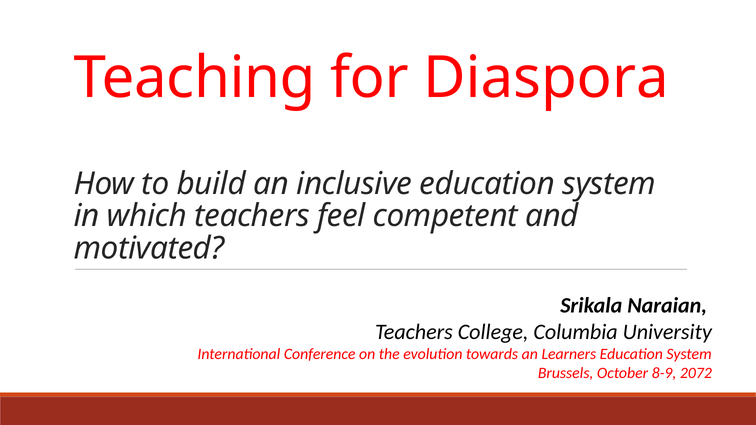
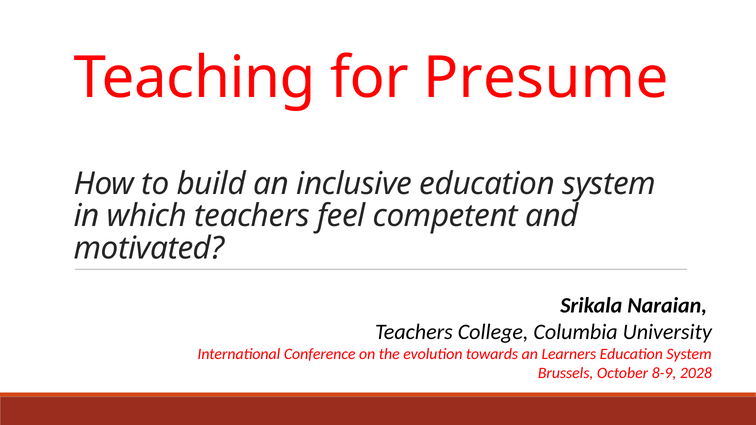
Diaspora: Diaspora -> Presume
2072: 2072 -> 2028
